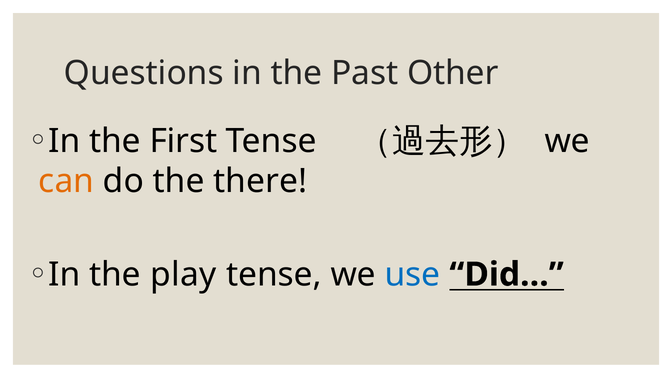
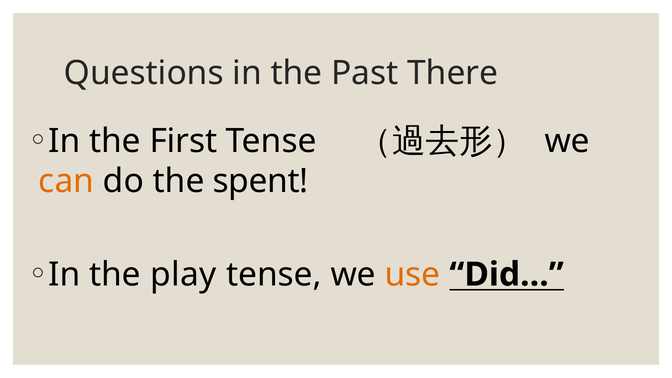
Other: Other -> There
there: there -> spent
use colour: blue -> orange
